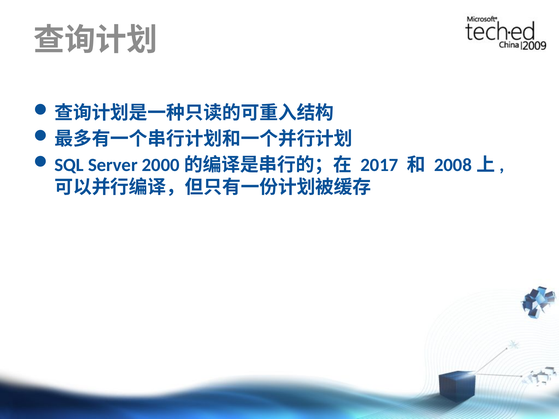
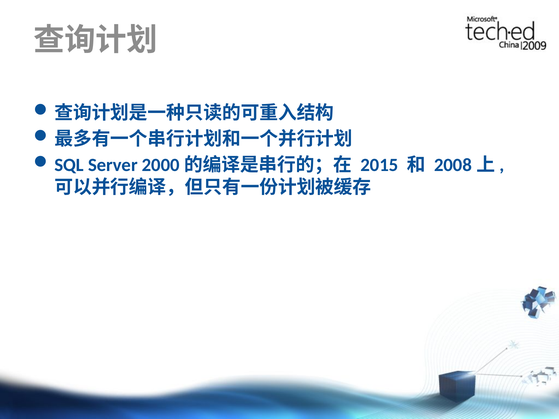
2017: 2017 -> 2015
